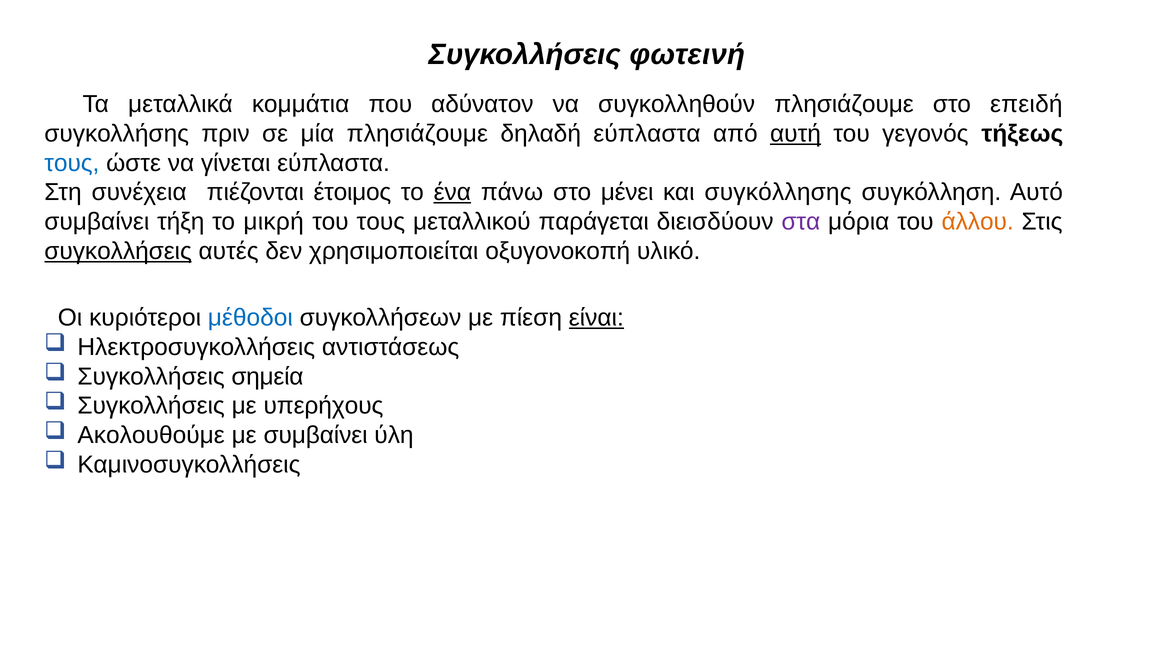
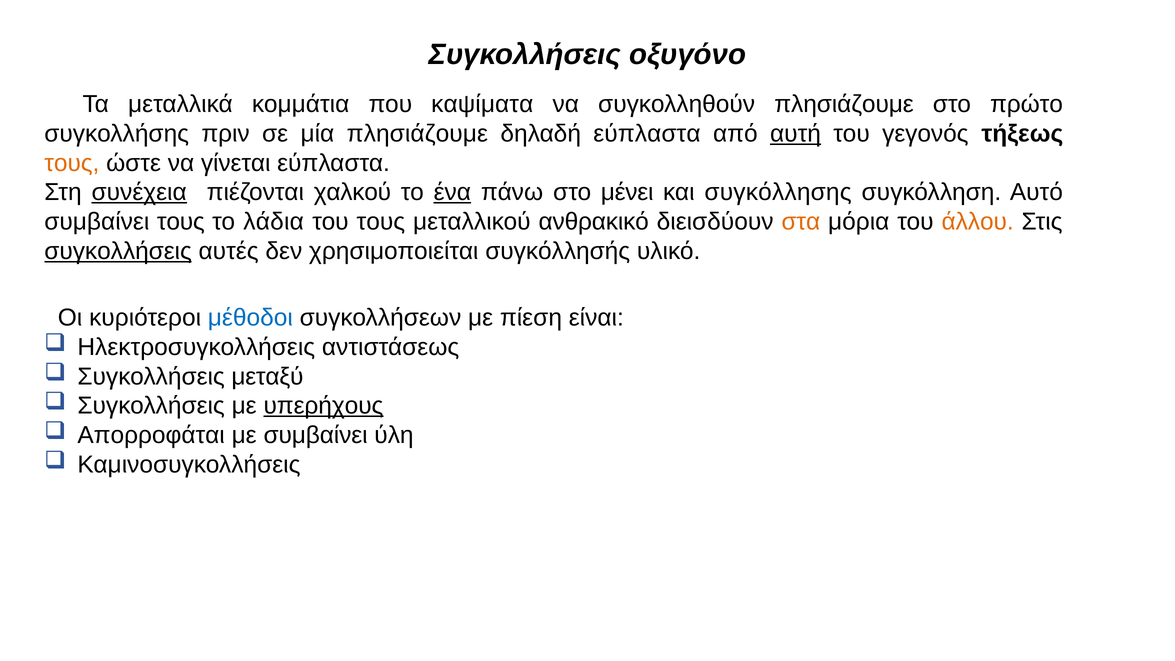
φωτεινή: φωτεινή -> οξυγόνο
αδύνατον: αδύνατον -> καψίματα
επειδή: επειδή -> πρώτο
τους at (72, 163) colour: blue -> orange
συνέχεια underline: none -> present
έτοιμος: έτοιμος -> χαλκού
συμβαίνει τήξη: τήξη -> τους
μικρή: μικρή -> λάδια
παράγεται: παράγεται -> ανθρακικό
στα colour: purple -> orange
οξυγονοκοπή: οξυγονοκοπή -> συγκόλλησής
είναι underline: present -> none
σημεία: σημεία -> μεταξύ
υπερήχους underline: none -> present
Ακολουθούμε: Ακολουθούμε -> Απορροφάται
